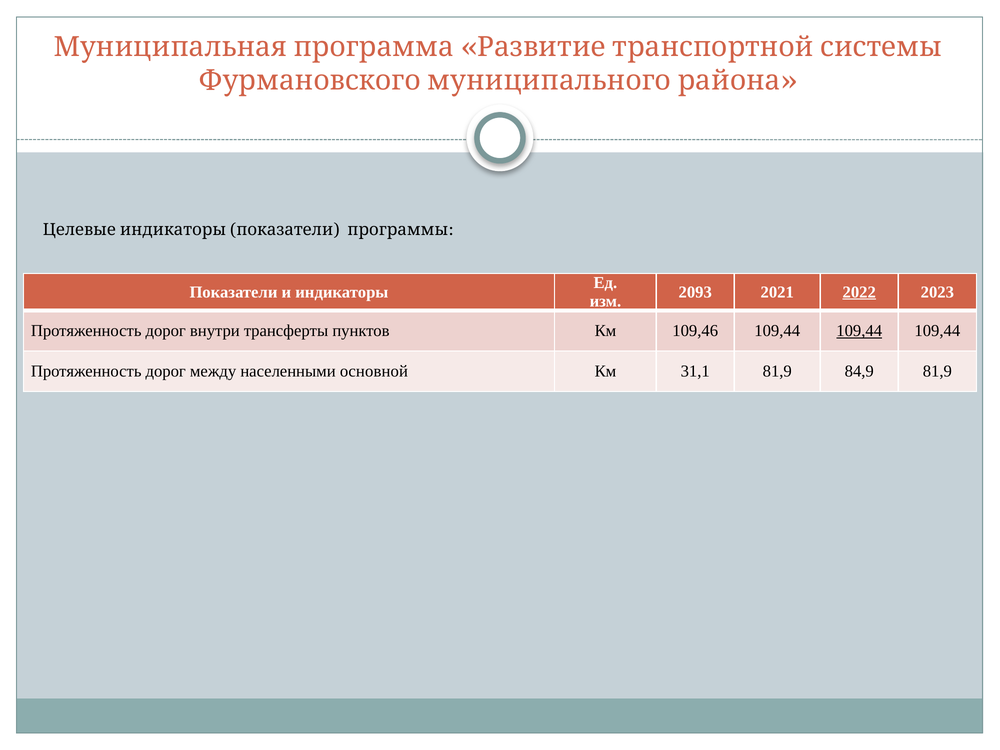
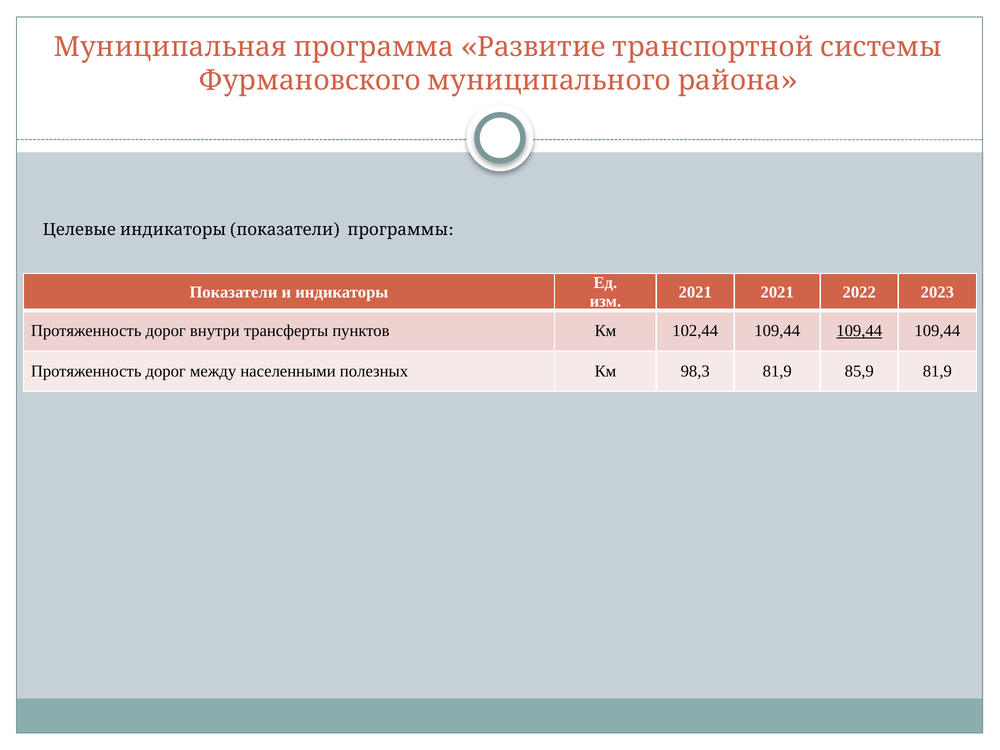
2093 at (695, 292): 2093 -> 2021
2022 underline: present -> none
109,46: 109,46 -> 102,44
основной: основной -> полезных
31,1: 31,1 -> 98,3
84,9: 84,9 -> 85,9
